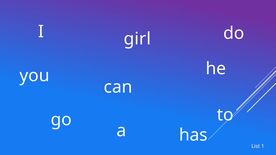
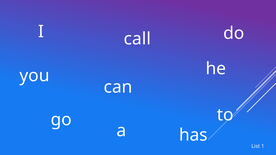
girl: girl -> call
